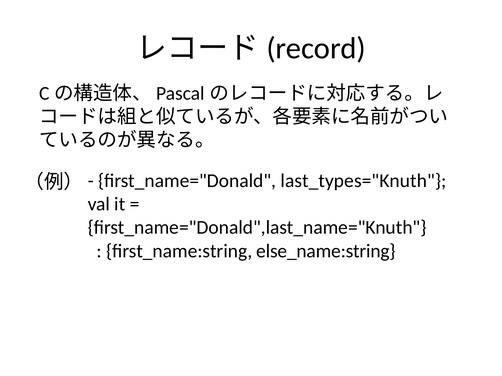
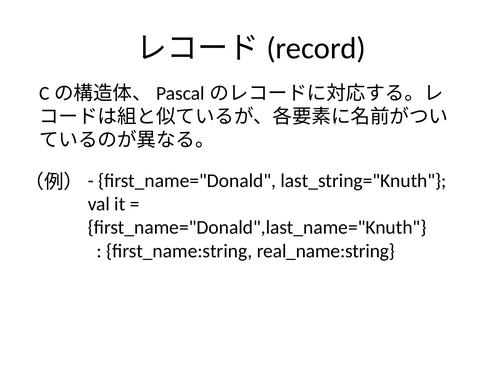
last_types="Knuth: last_types="Knuth -> last_string="Knuth
else_name:string: else_name:string -> real_name:string
